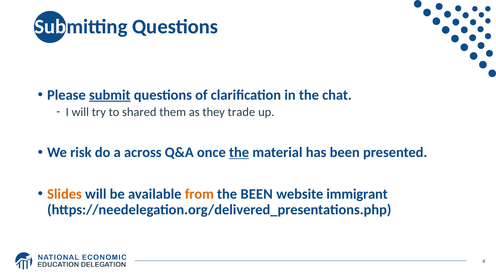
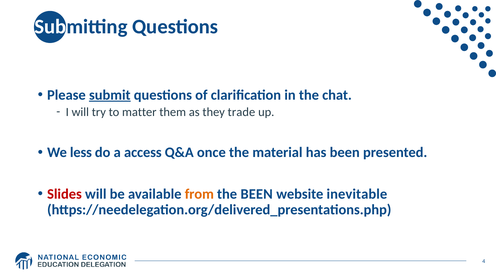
shared: shared -> matter
risk: risk -> less
across: across -> access
the at (239, 152) underline: present -> none
Slides colour: orange -> red
immigrant: immigrant -> inevitable
